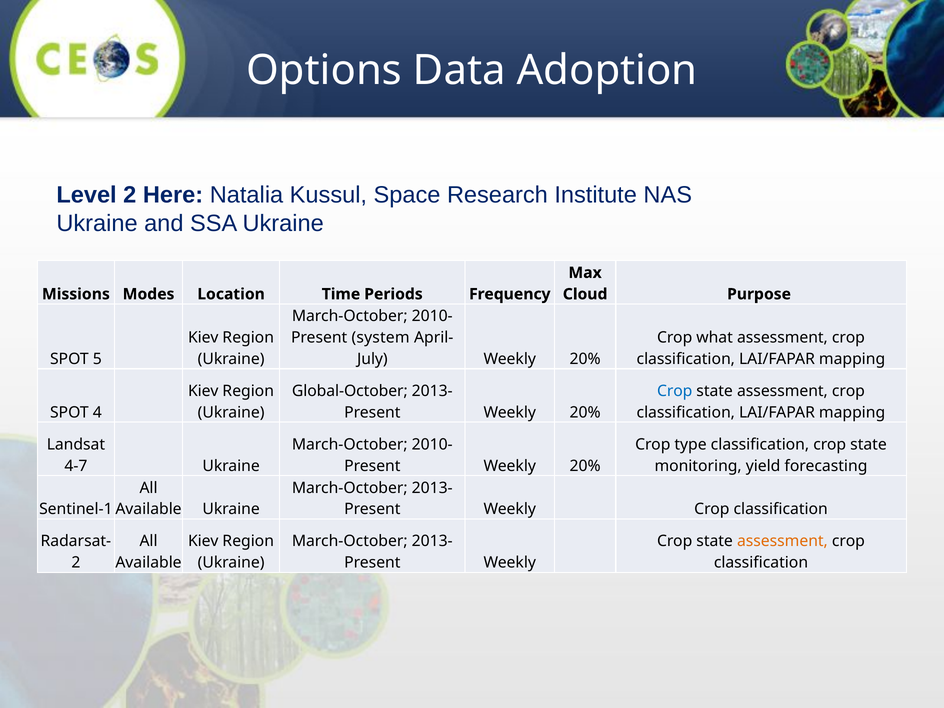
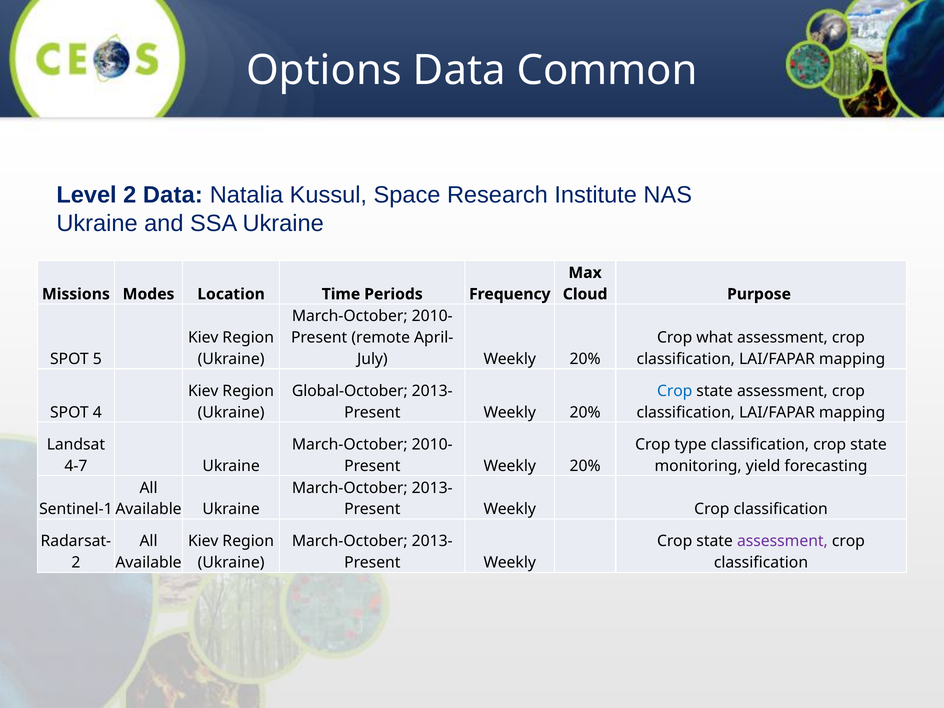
Adoption: Adoption -> Common
2 Here: Here -> Data
system: system -> remote
assessment at (782, 541) colour: orange -> purple
